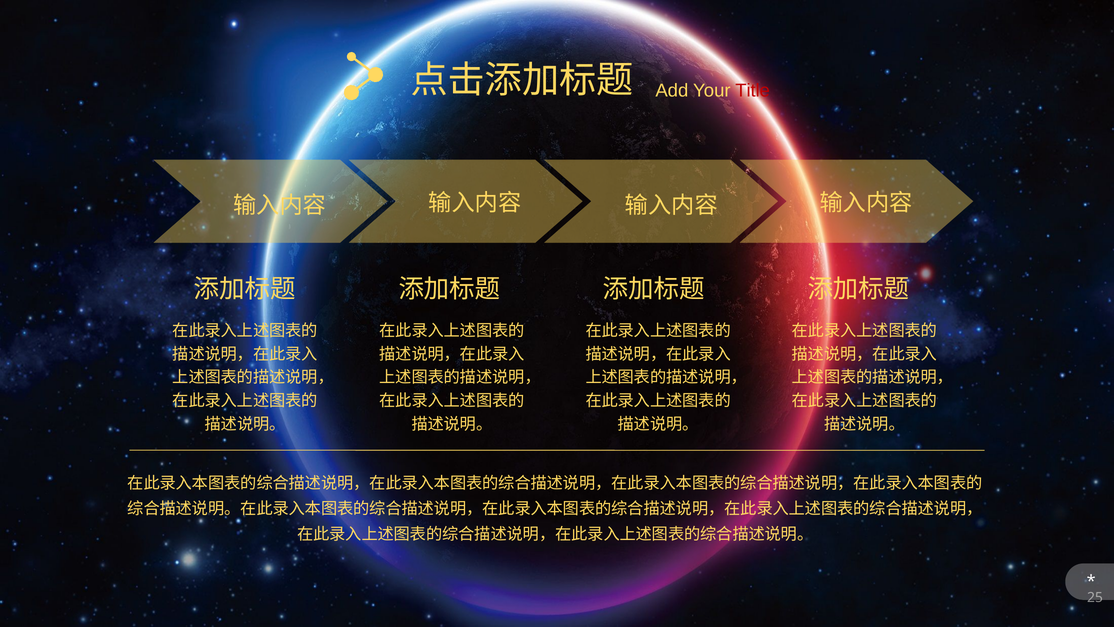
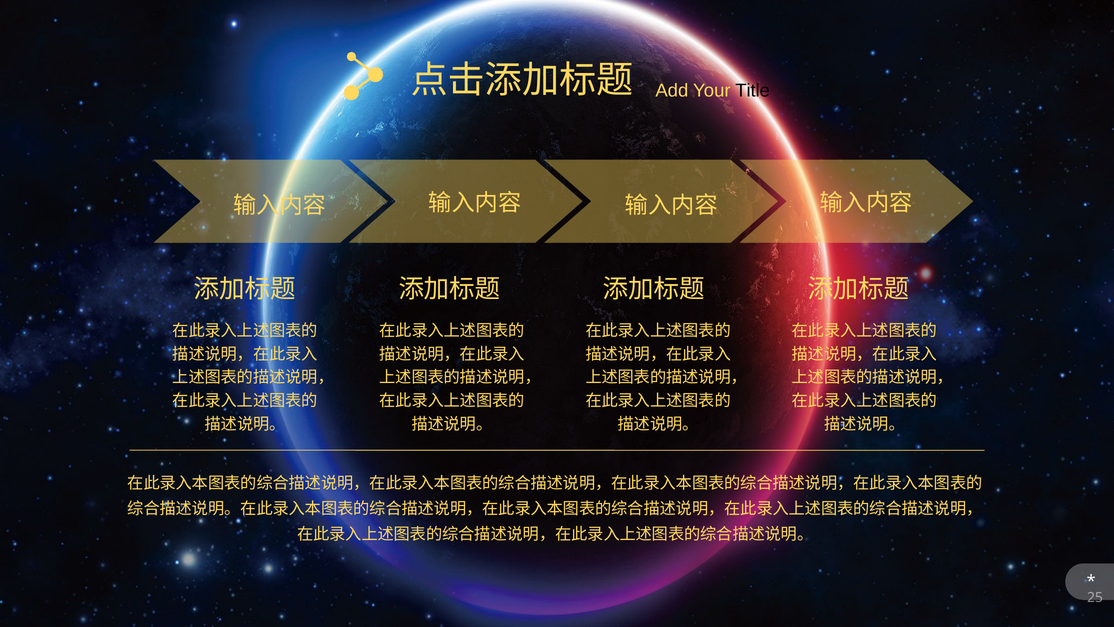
Title colour: red -> black
